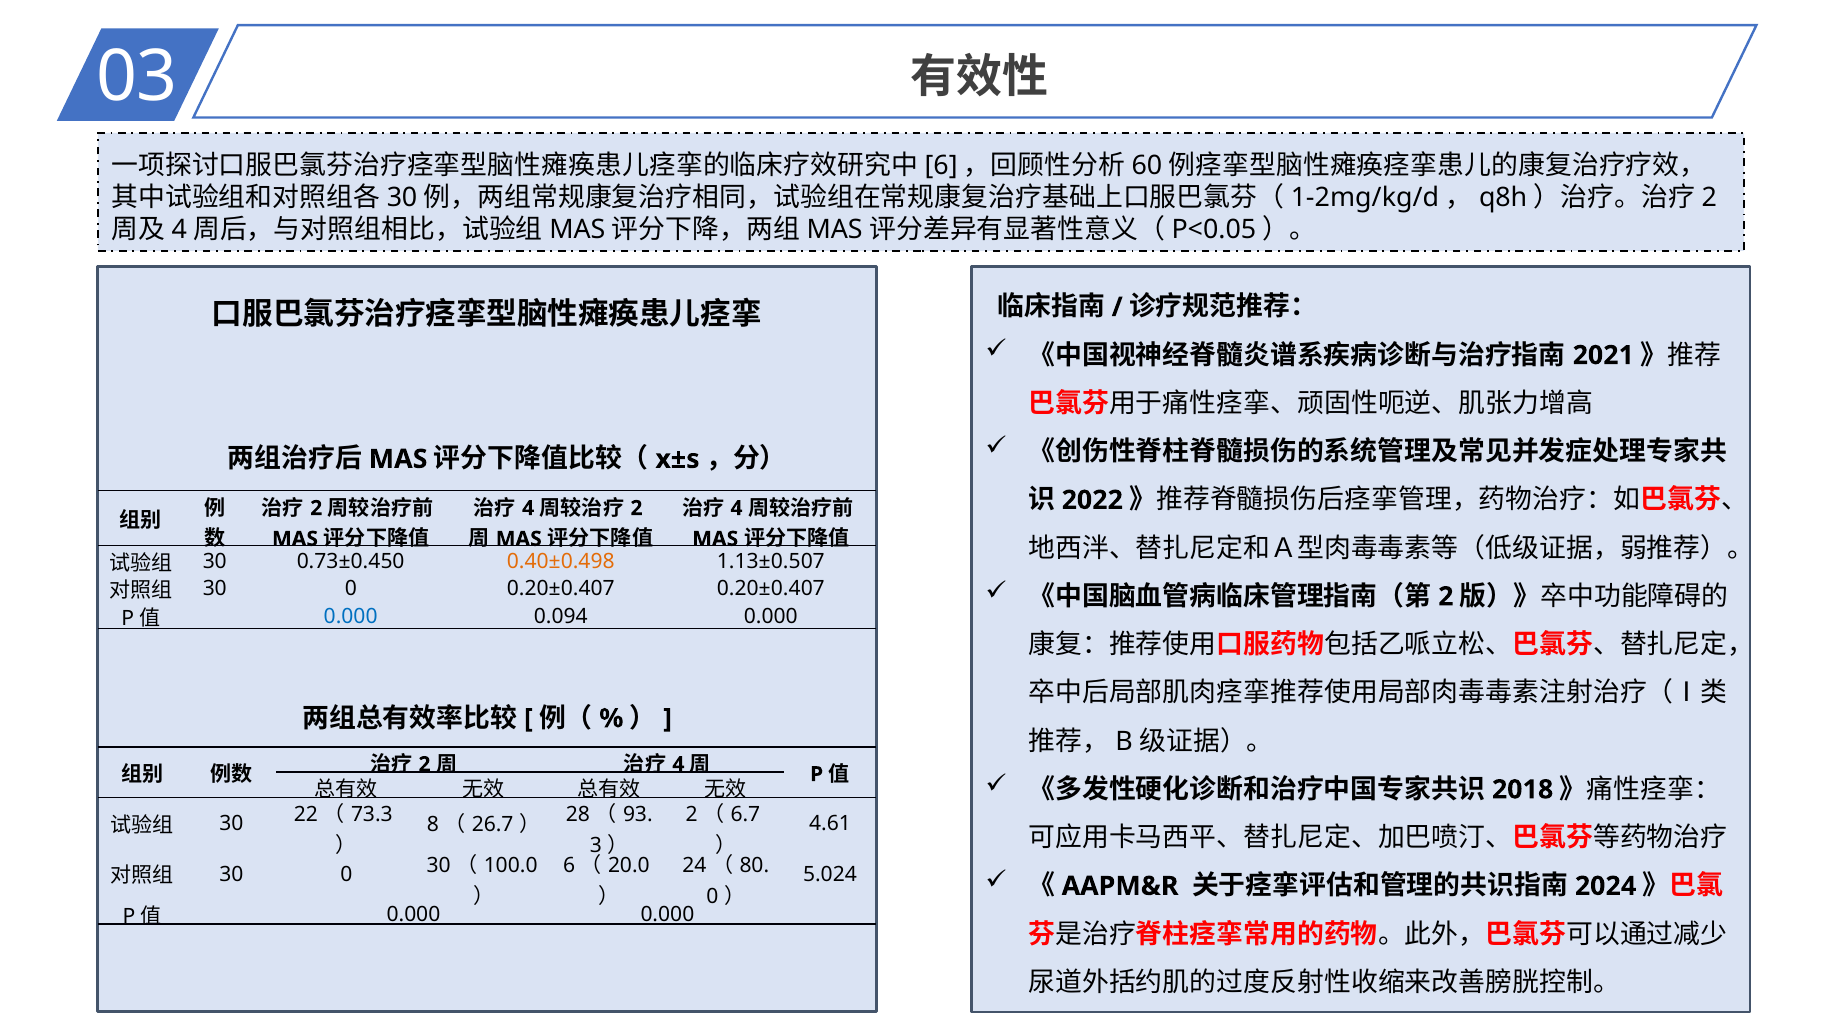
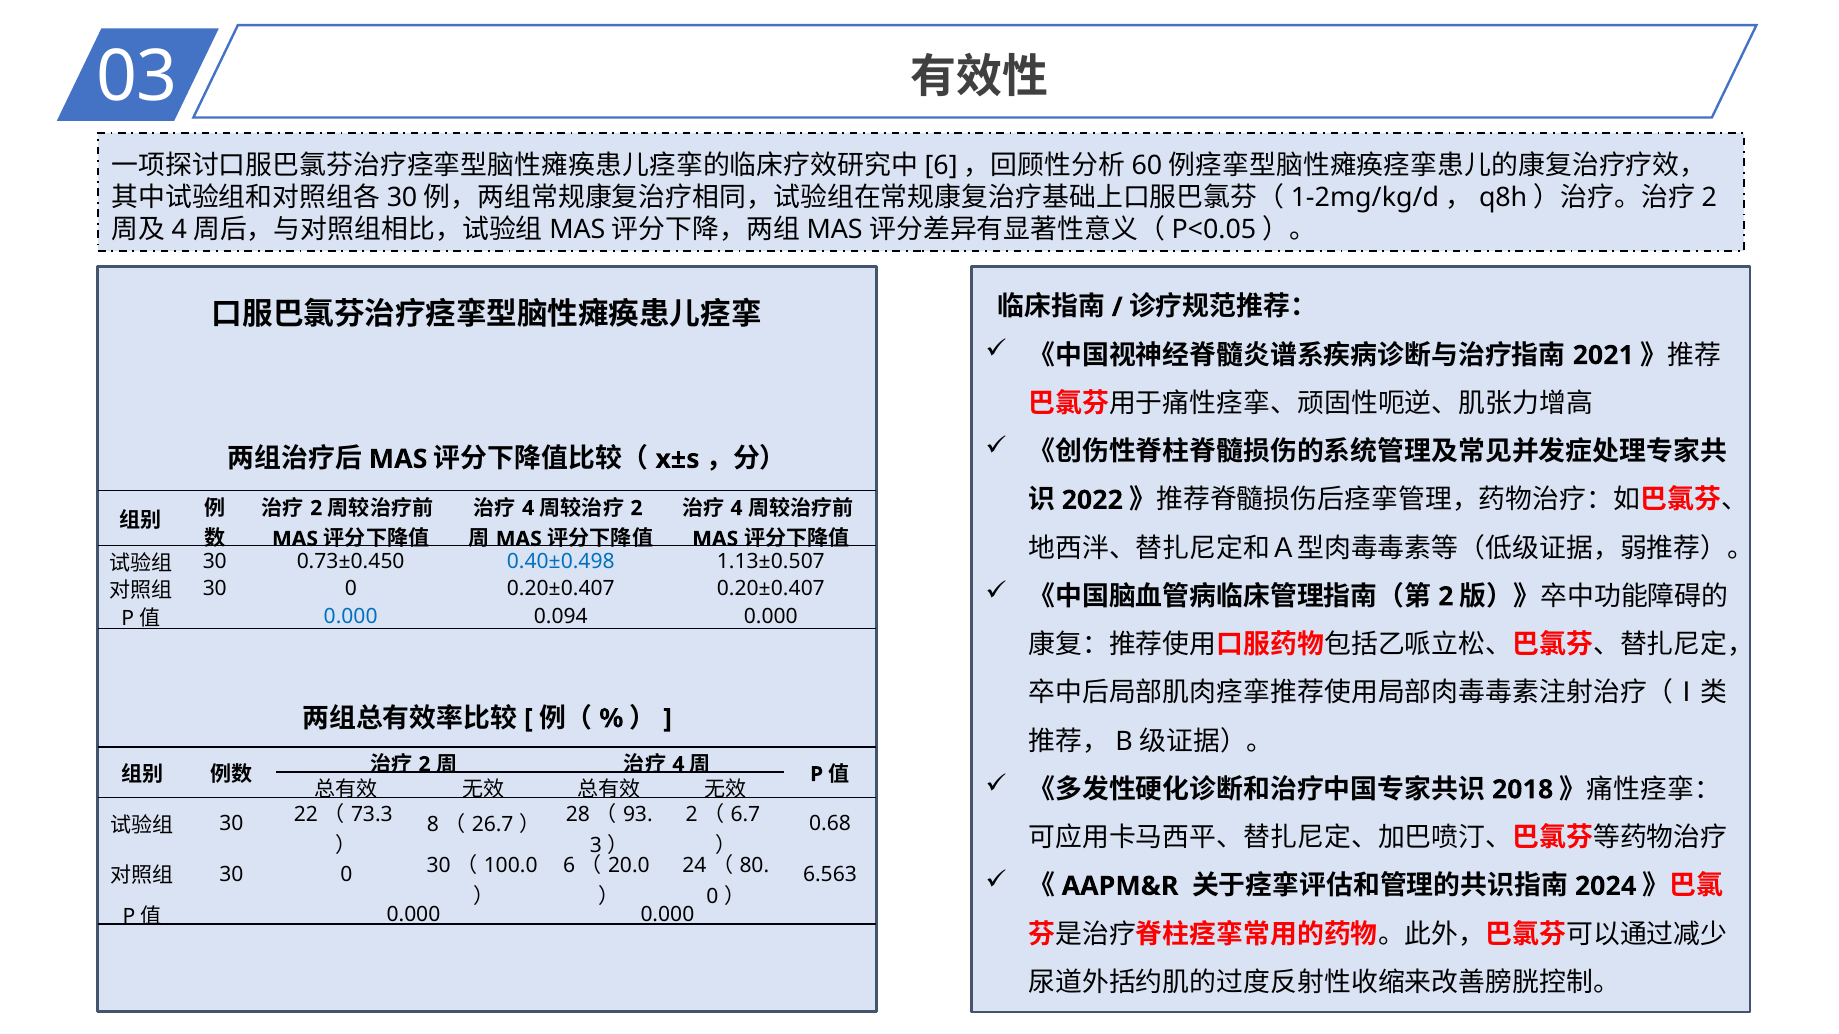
0.40±0.498 colour: orange -> blue
4.61: 4.61 -> 0.68
5.024: 5.024 -> 6.563
